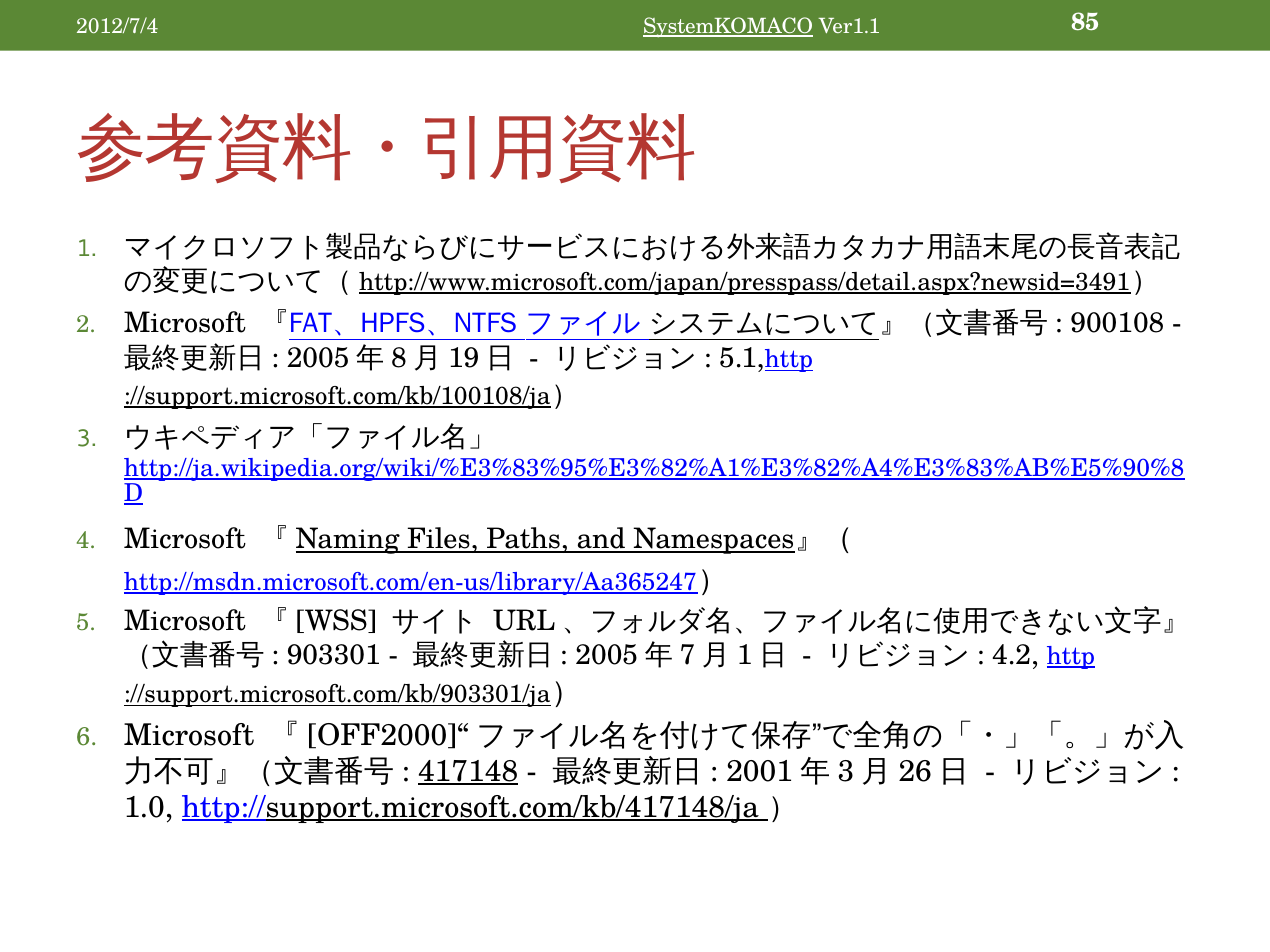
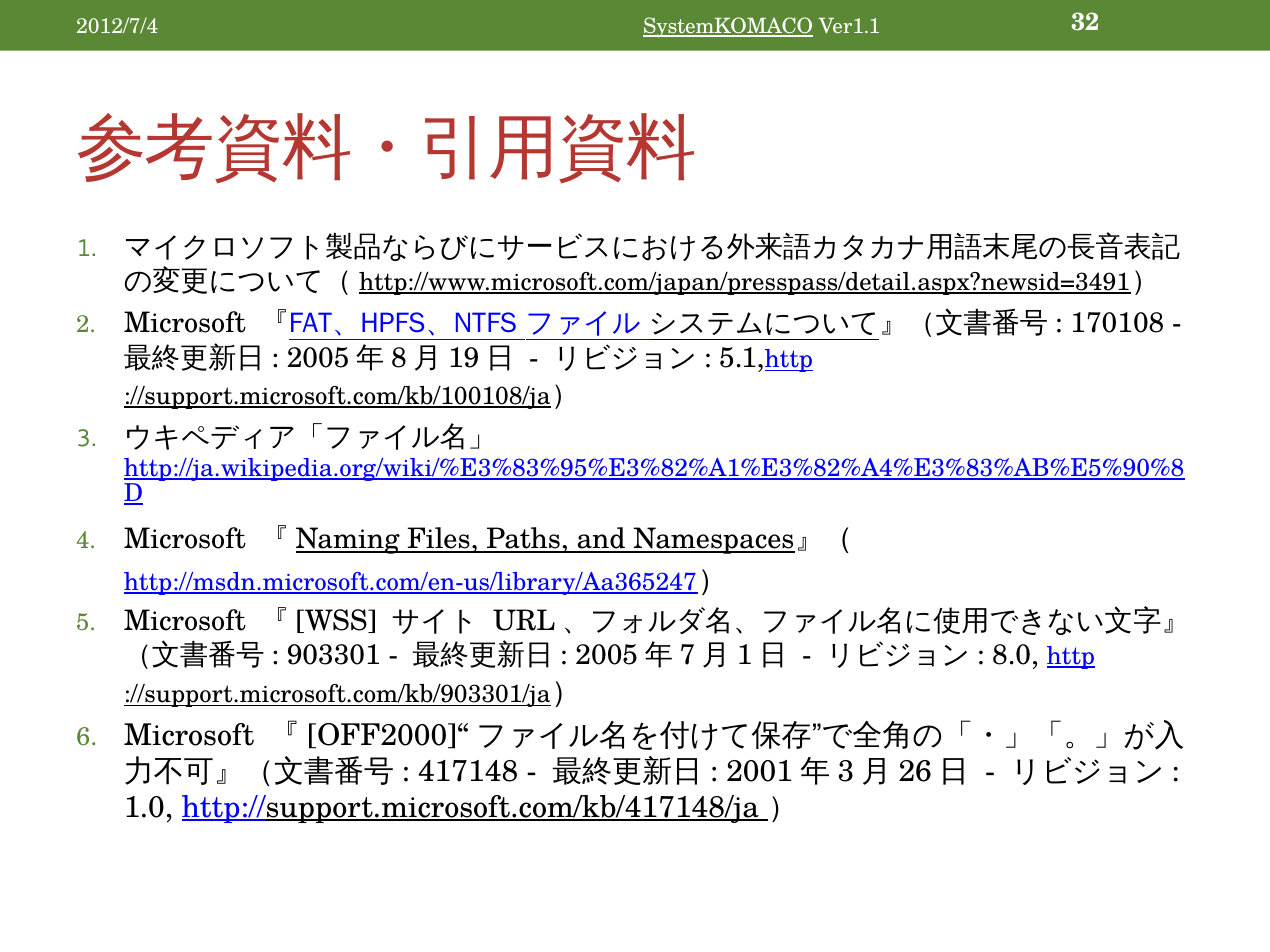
85: 85 -> 32
900108: 900108 -> 170108
4.2: 4.2 -> 8.0
417148 underline: present -> none
